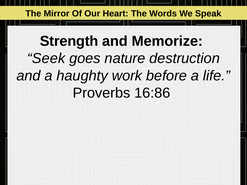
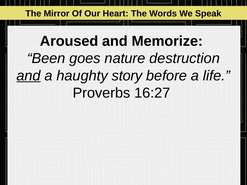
Strength: Strength -> Aroused
Seek: Seek -> Been
and at (29, 76) underline: none -> present
work: work -> story
16:86: 16:86 -> 16:27
